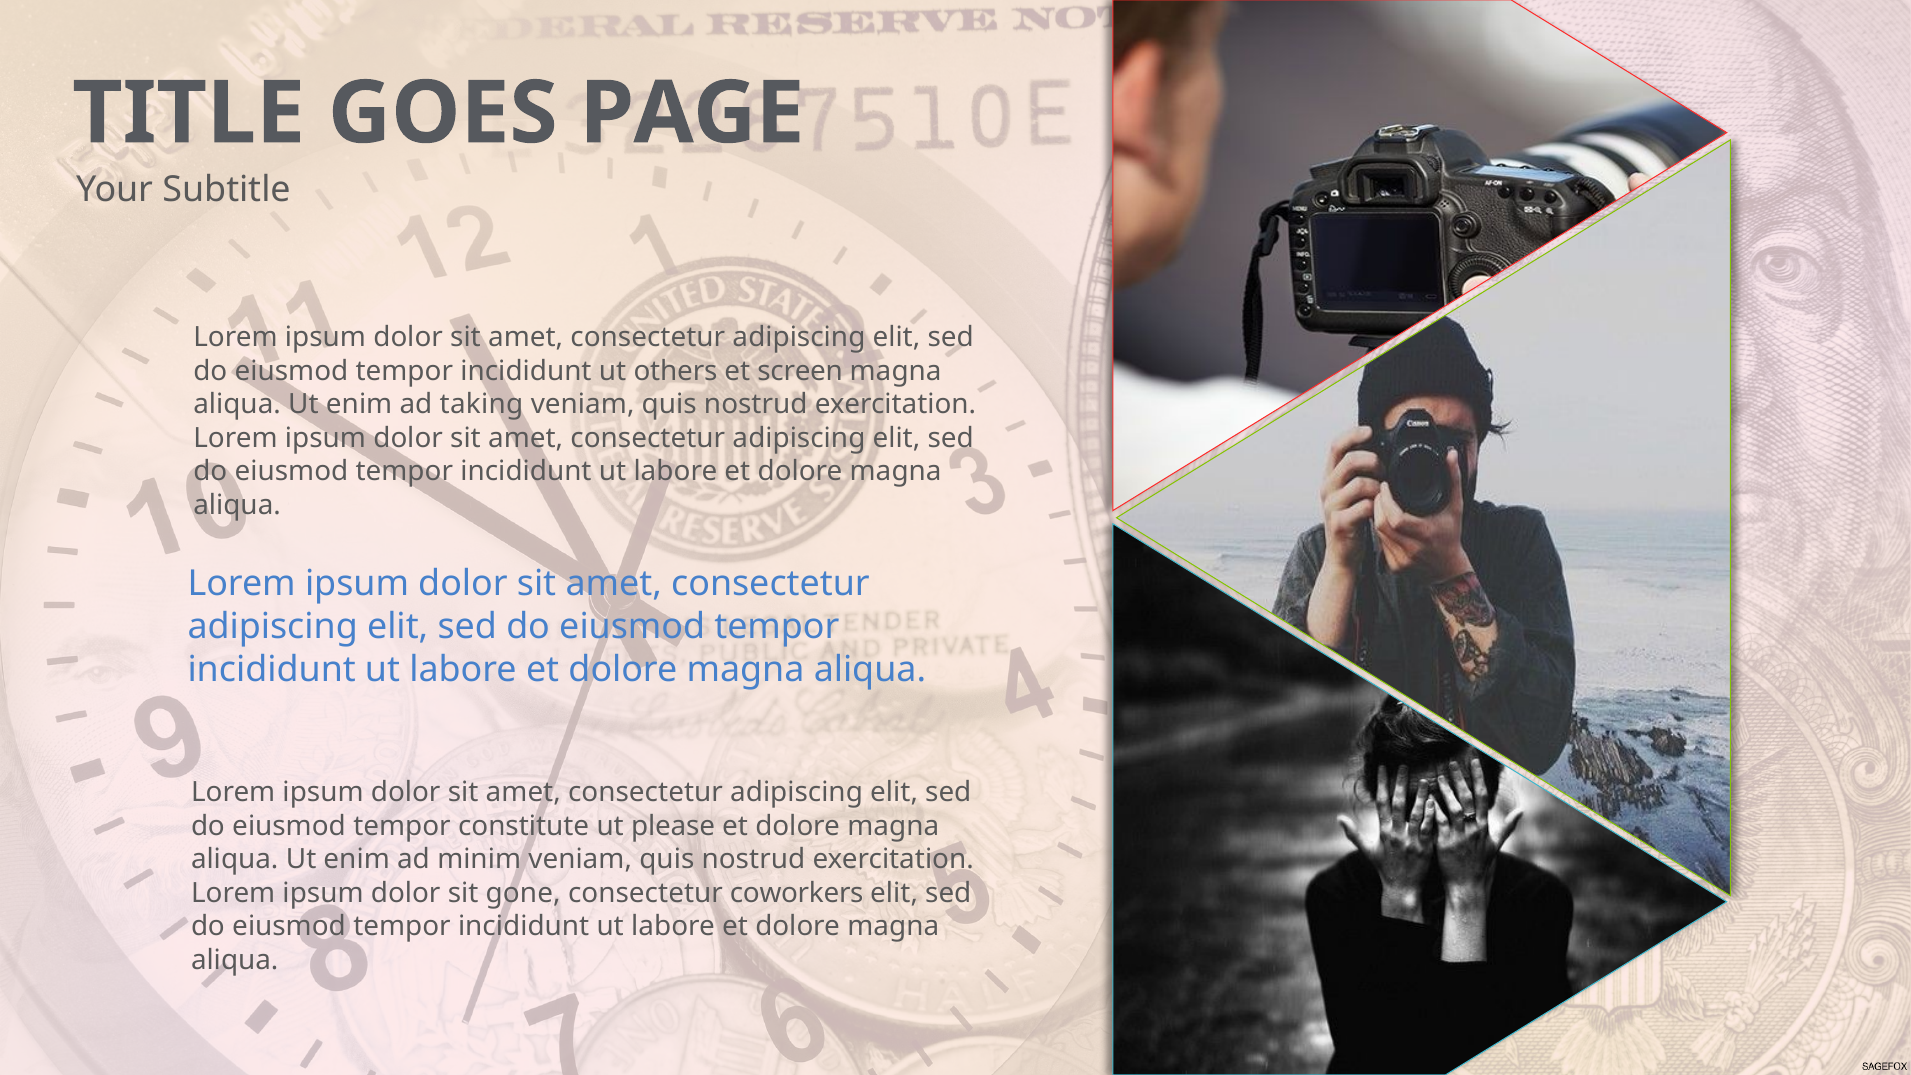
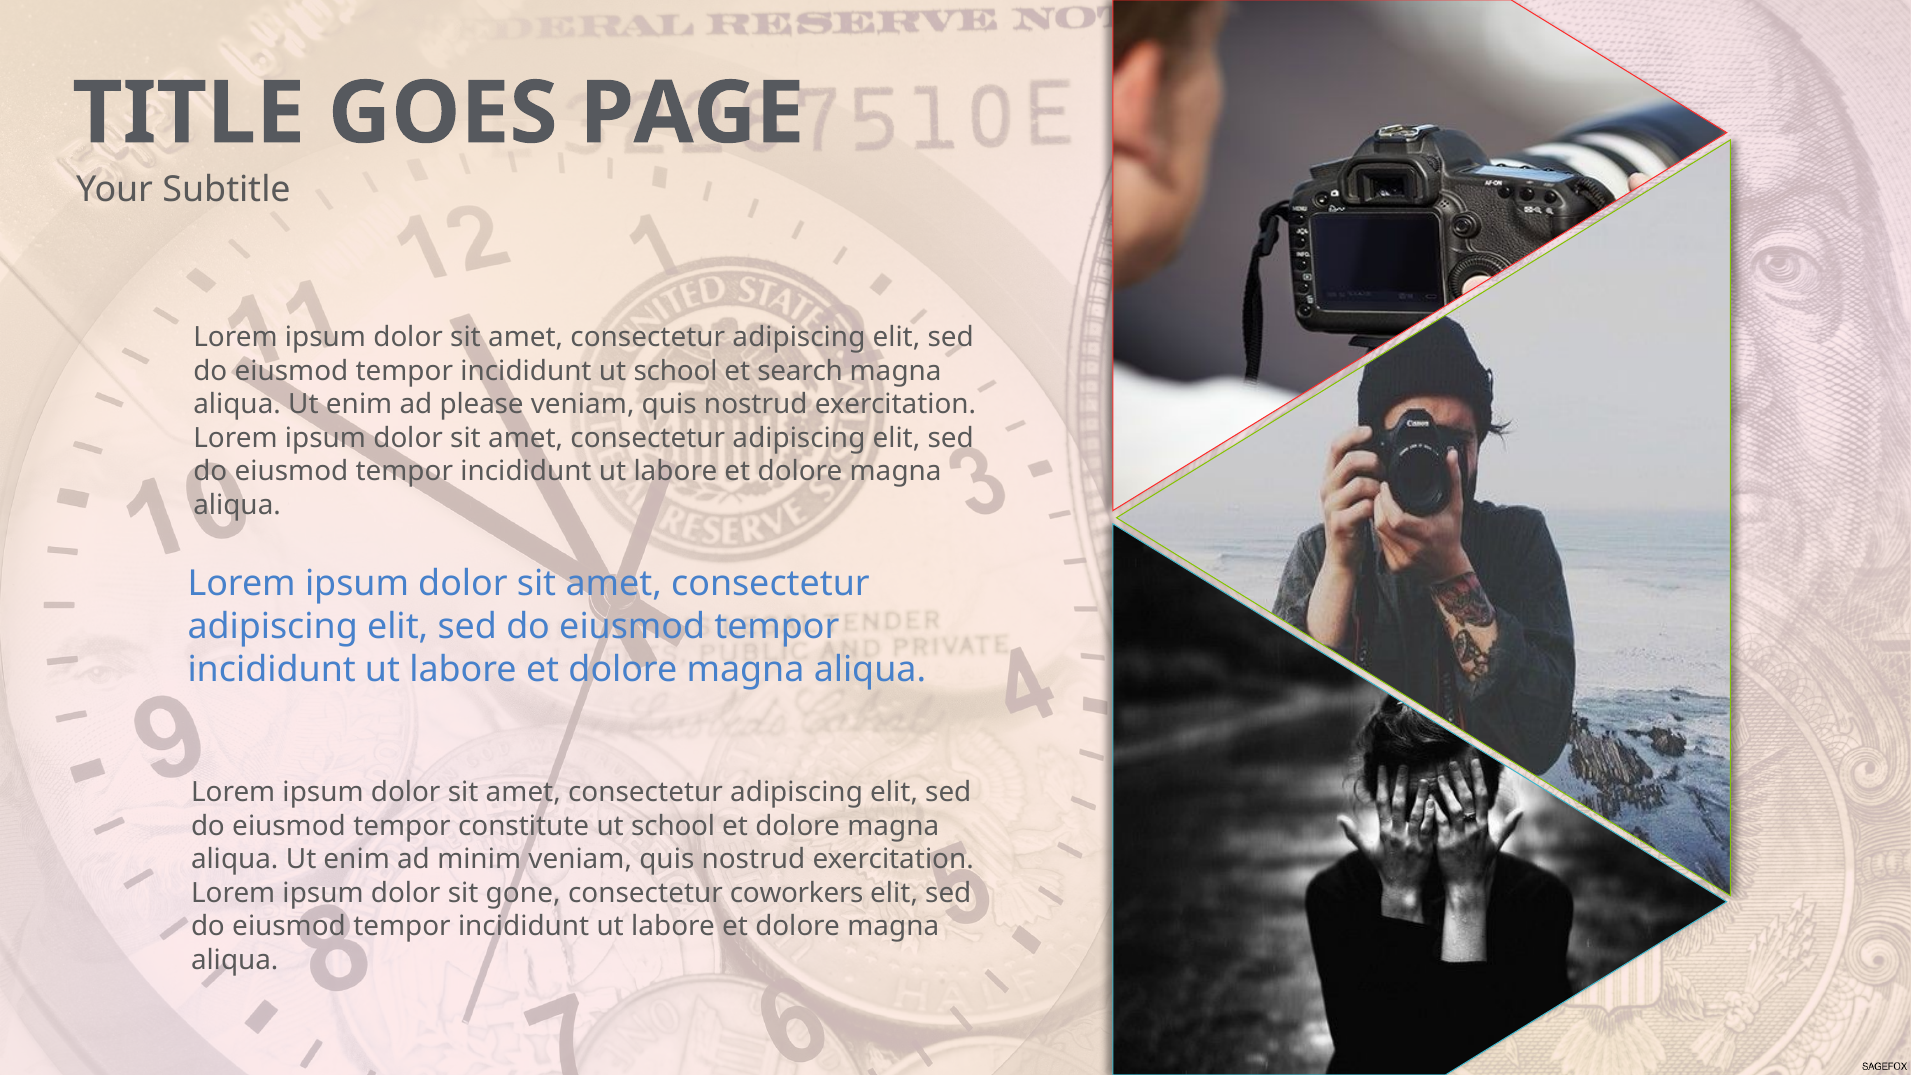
incididunt ut others: others -> school
screen: screen -> search
taking: taking -> please
please at (673, 826): please -> school
